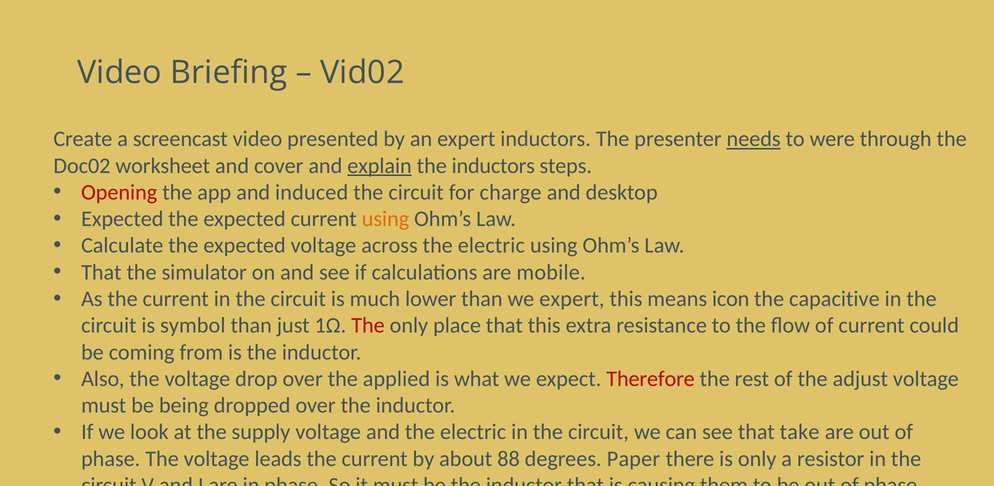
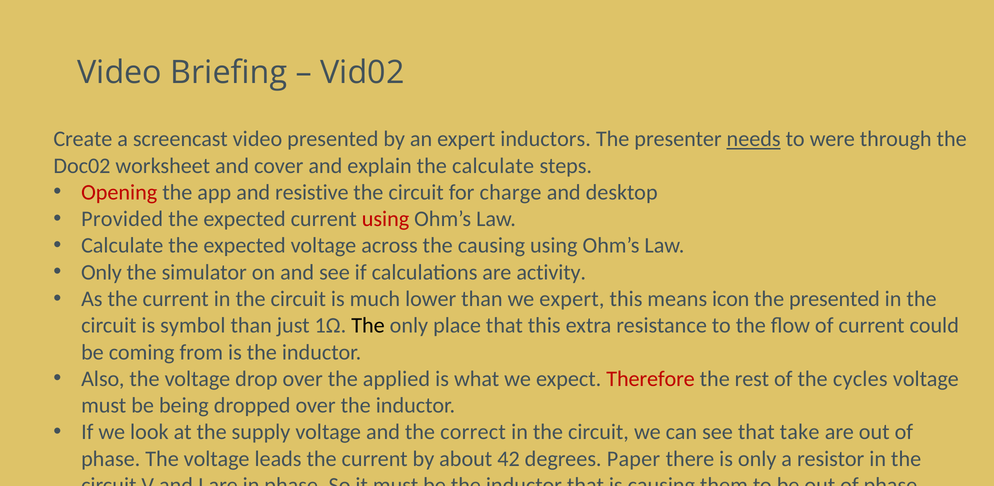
explain underline: present -> none
the inductors: inductors -> calculate
induced: induced -> resistive
Expected at (122, 219): Expected -> Provided
using at (386, 219) colour: orange -> red
across the electric: electric -> causing
That at (101, 272): That -> Only
mobile: mobile -> activity
the capacitive: capacitive -> presented
The at (368, 325) colour: red -> black
adjust: adjust -> cycles
and the electric: electric -> correct
88: 88 -> 42
